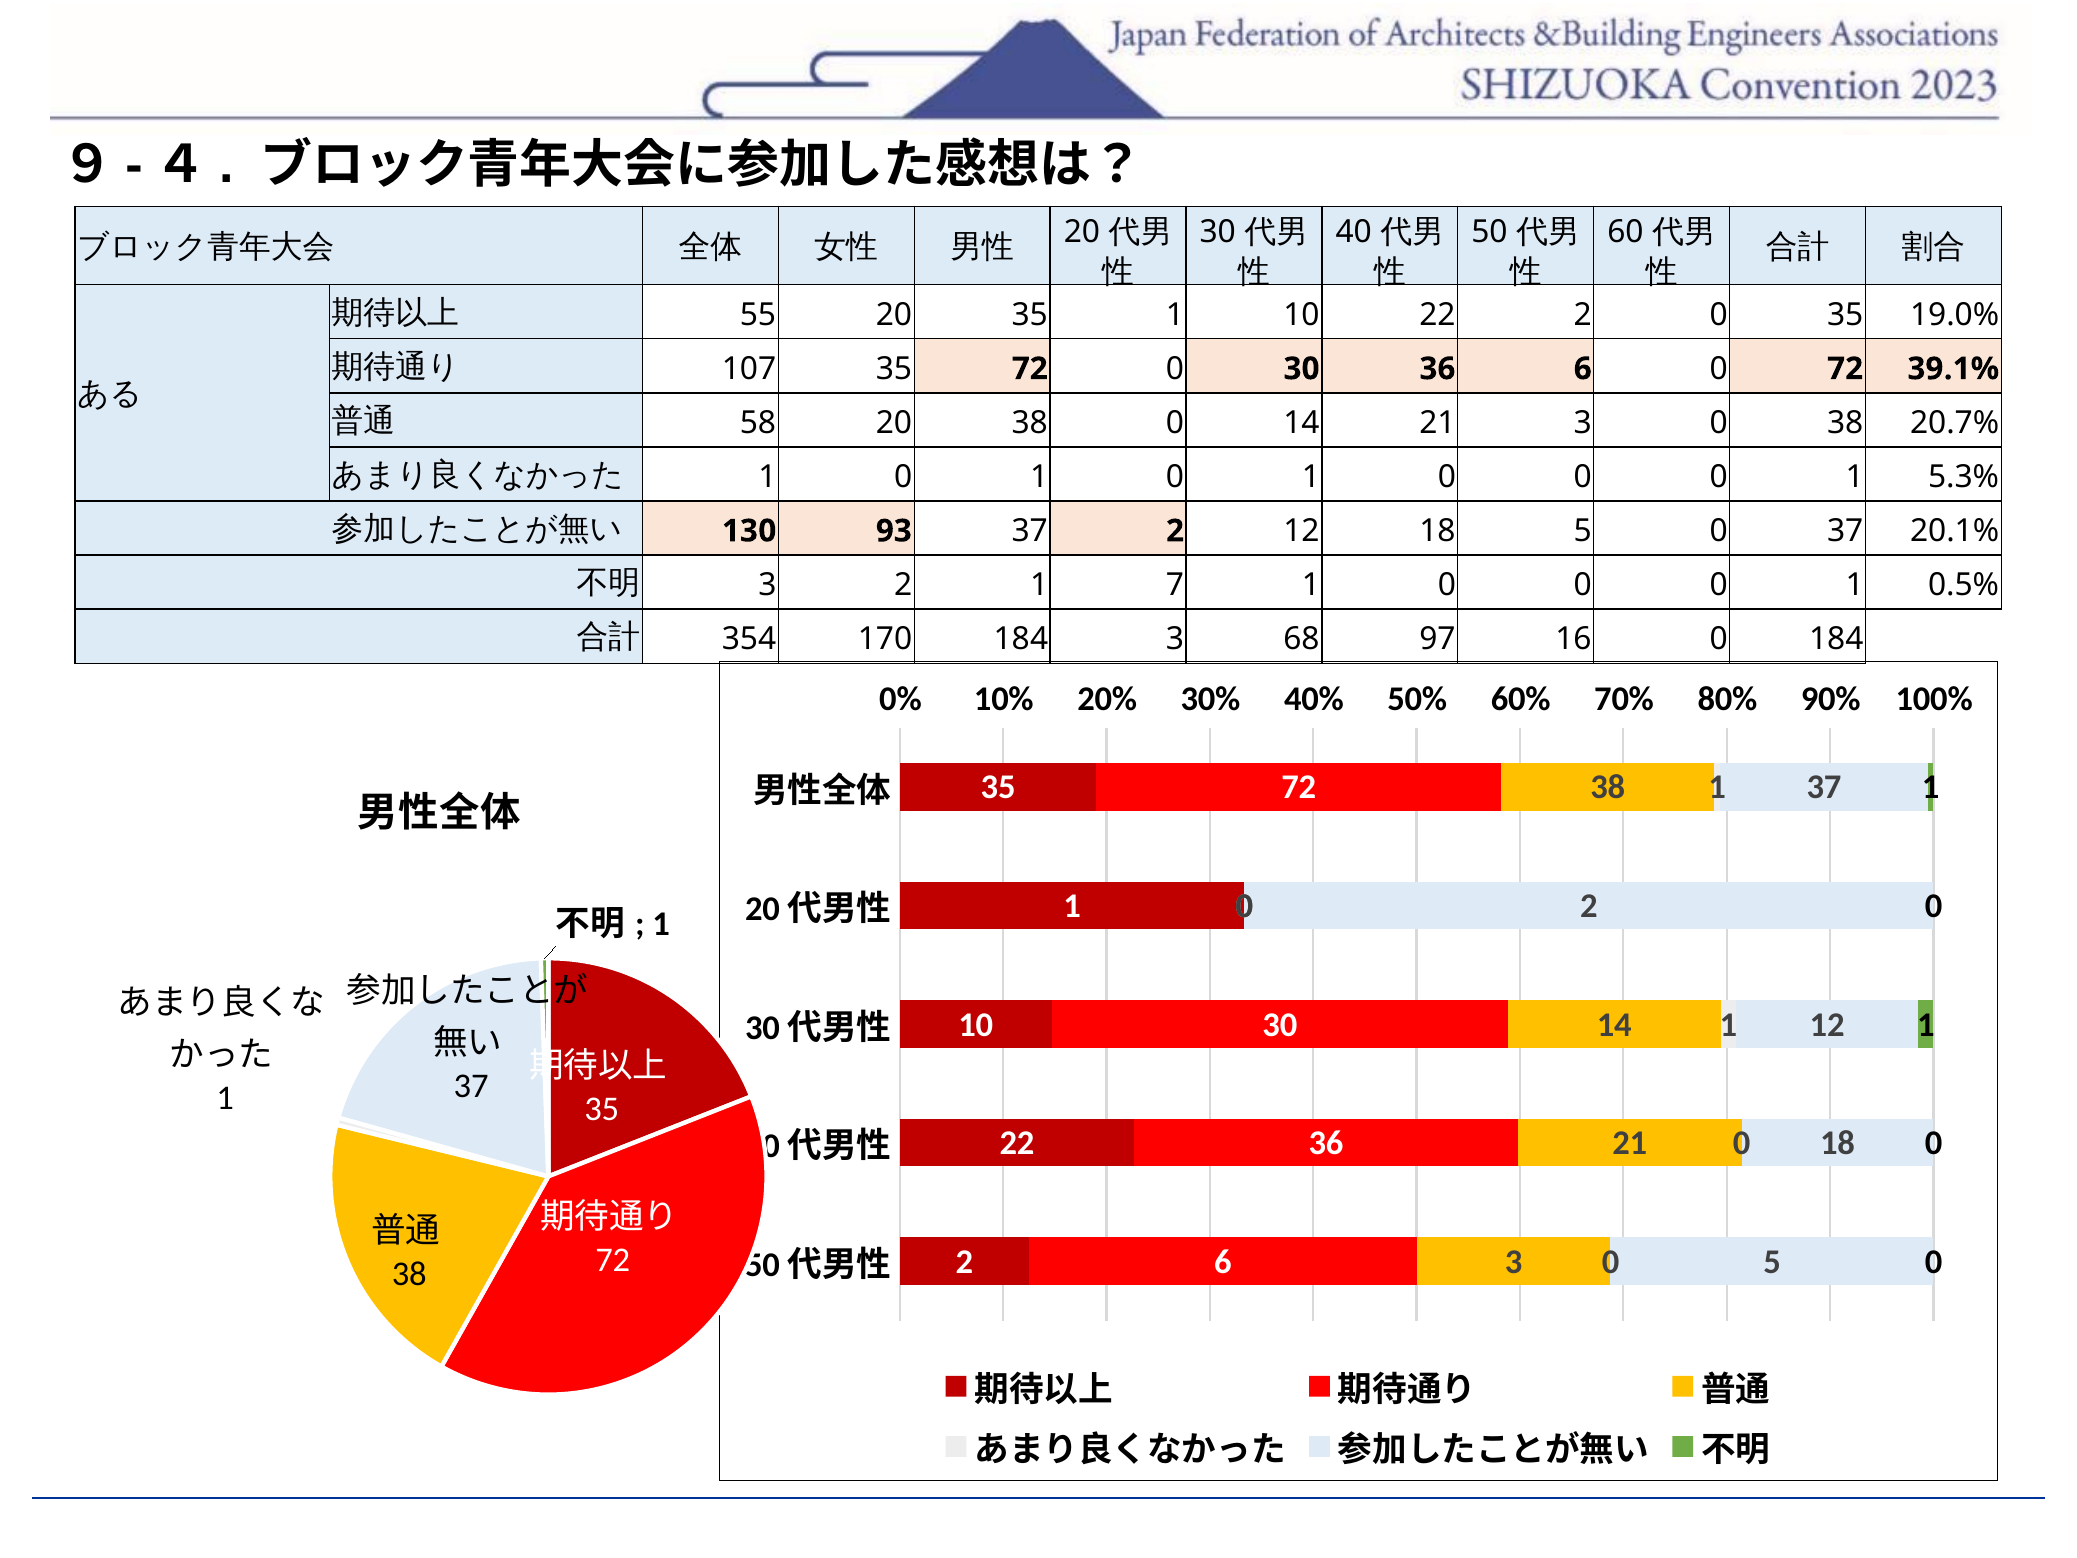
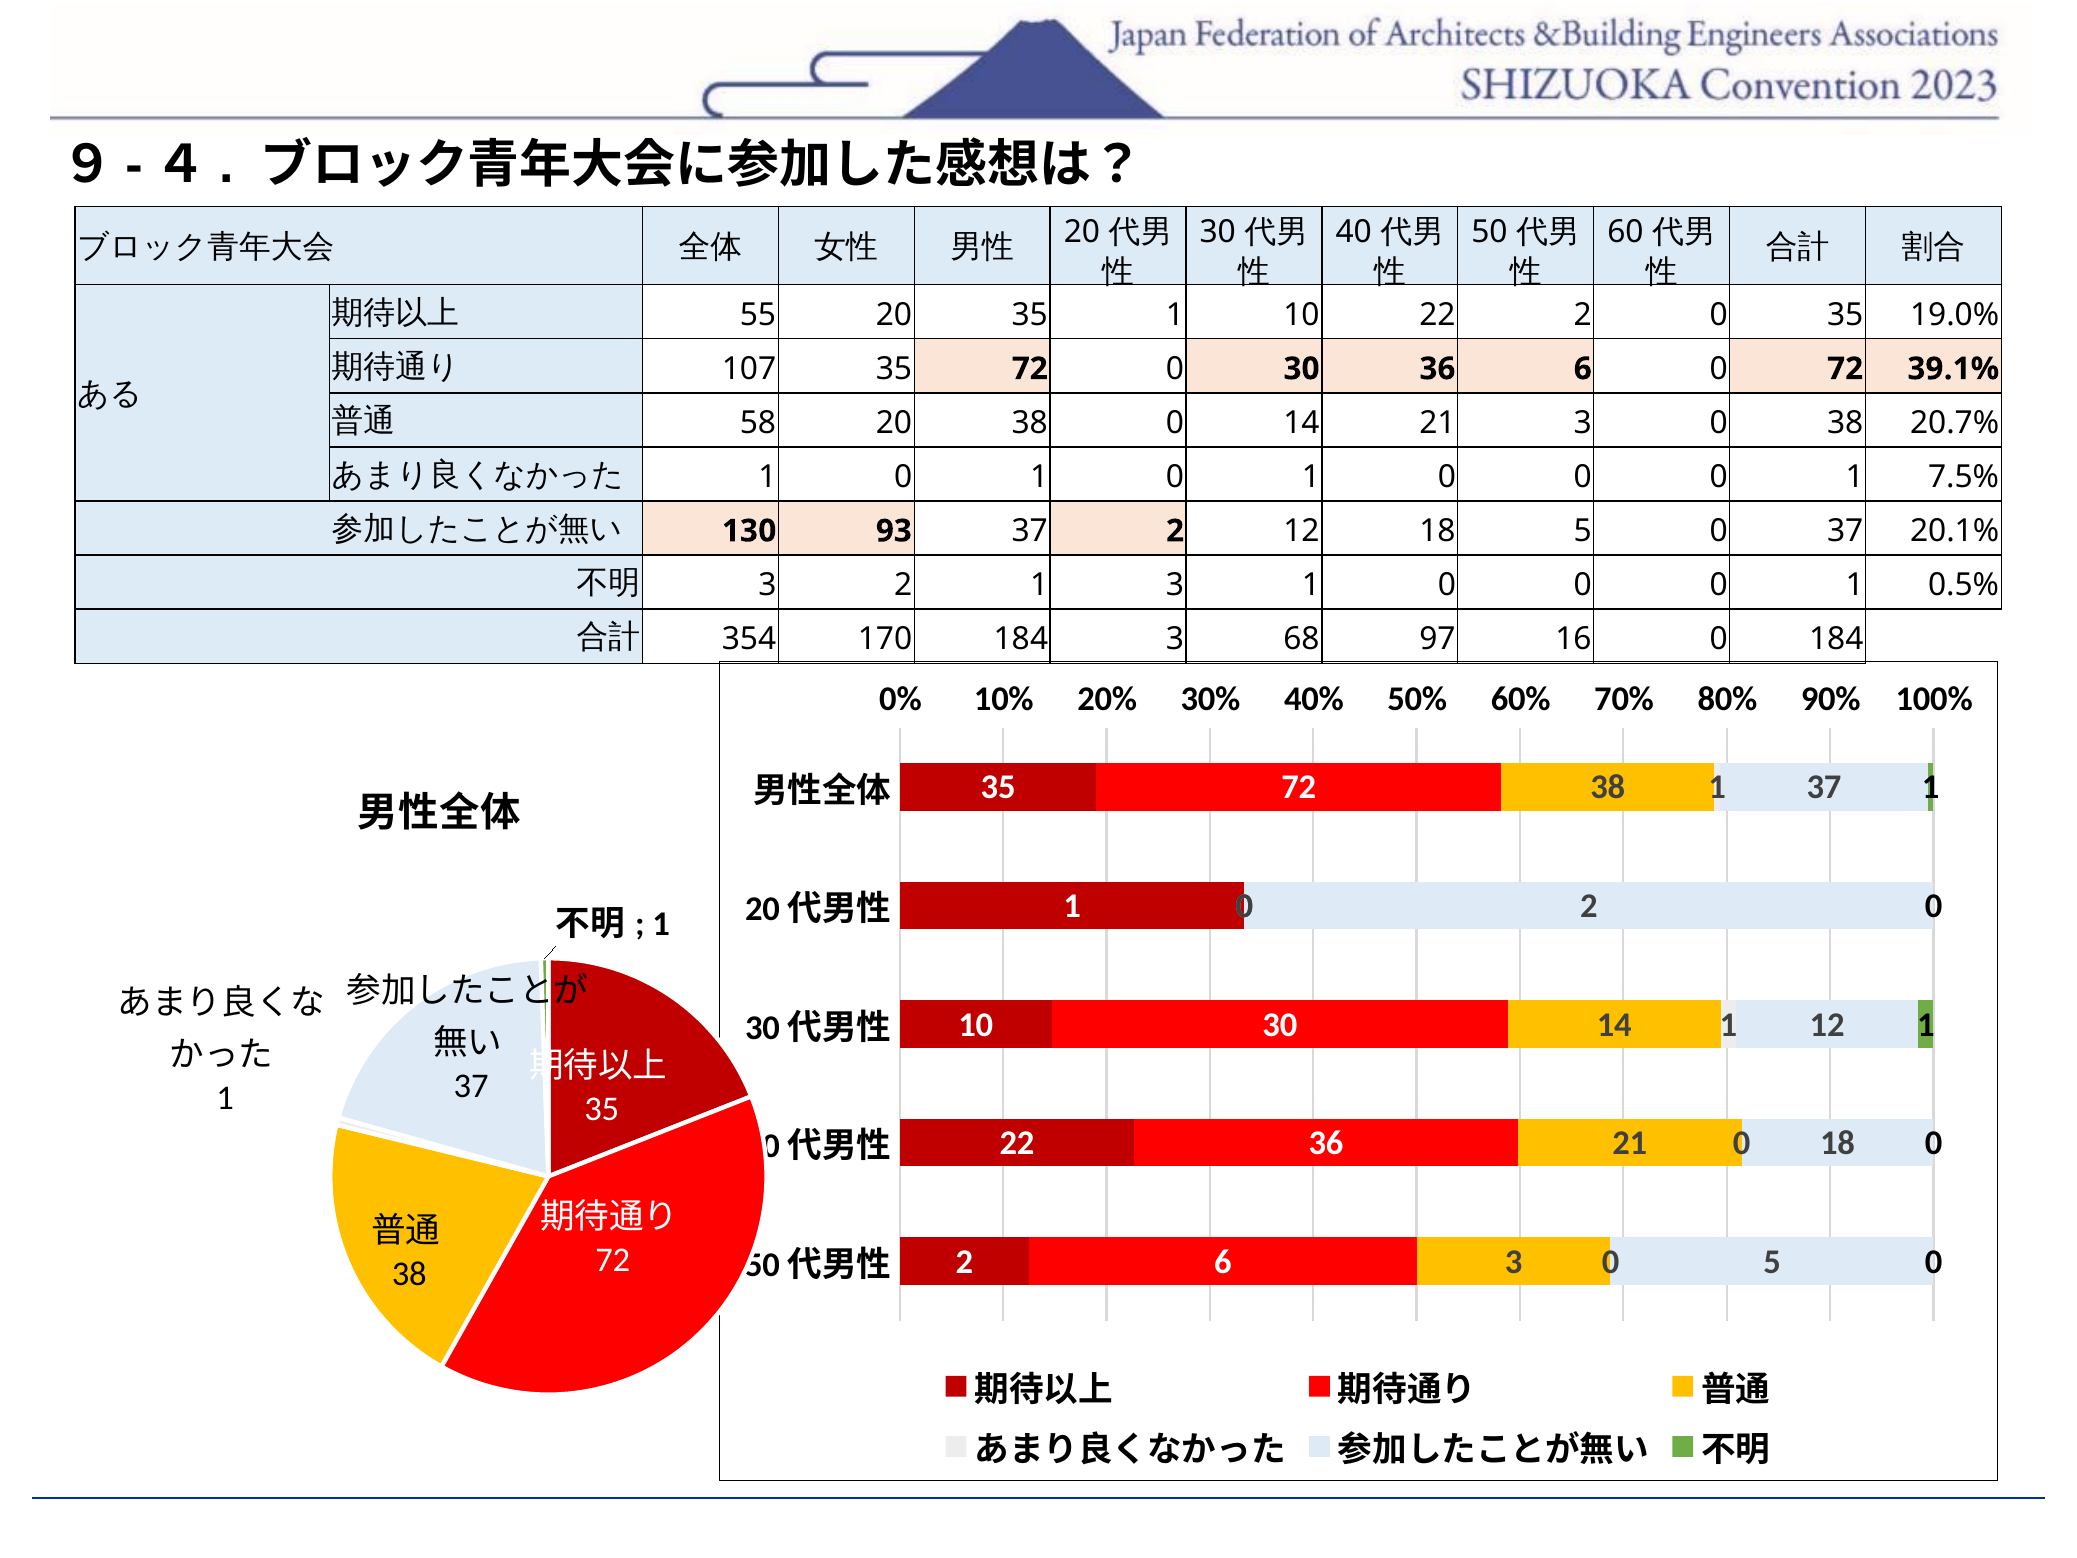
5.3%: 5.3% -> 7.5%
1 7: 7 -> 3
